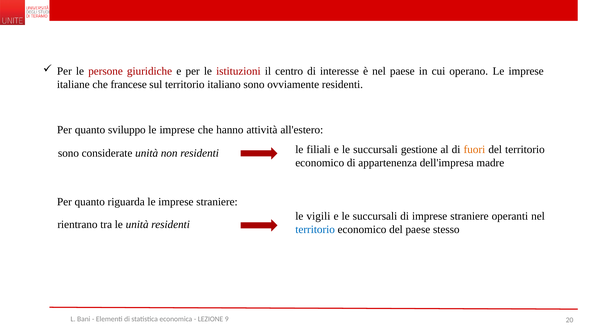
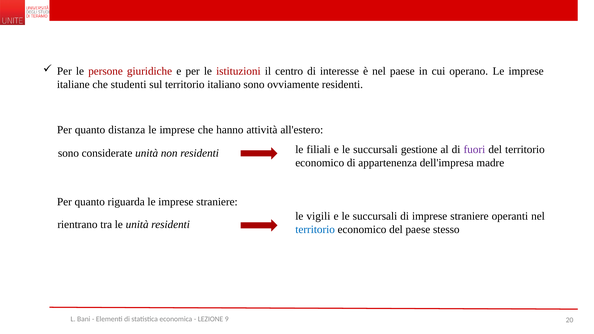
francese: francese -> studenti
sviluppo: sviluppo -> distanza
fuori colour: orange -> purple
